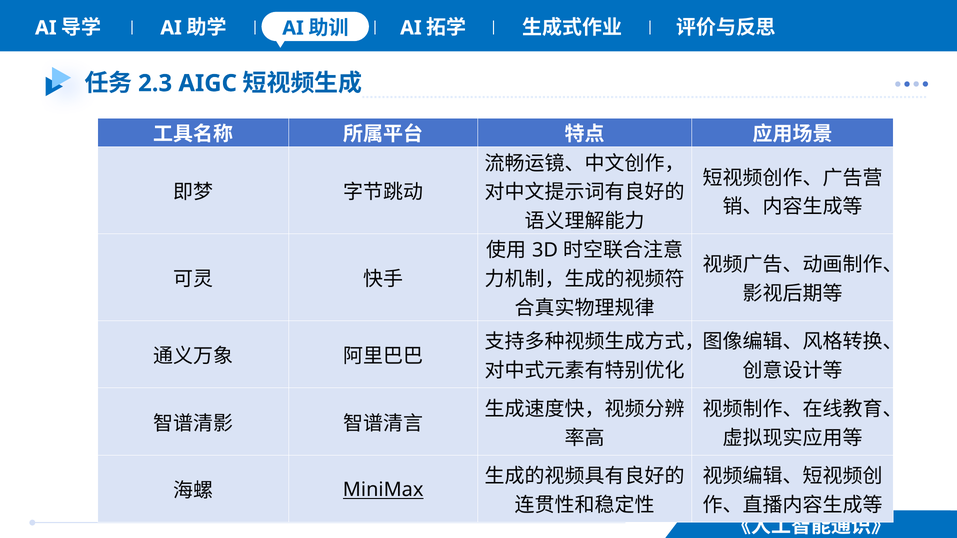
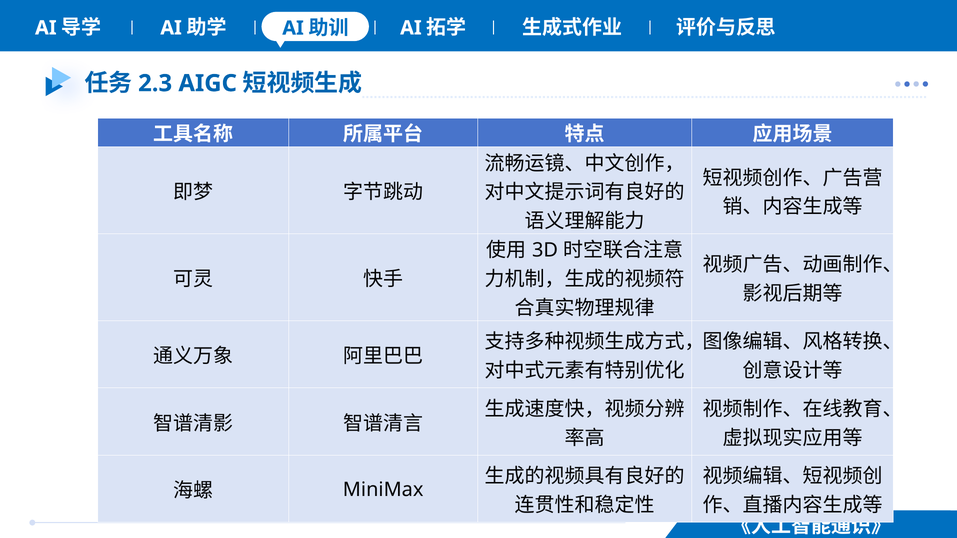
MiniMax underline: present -> none
